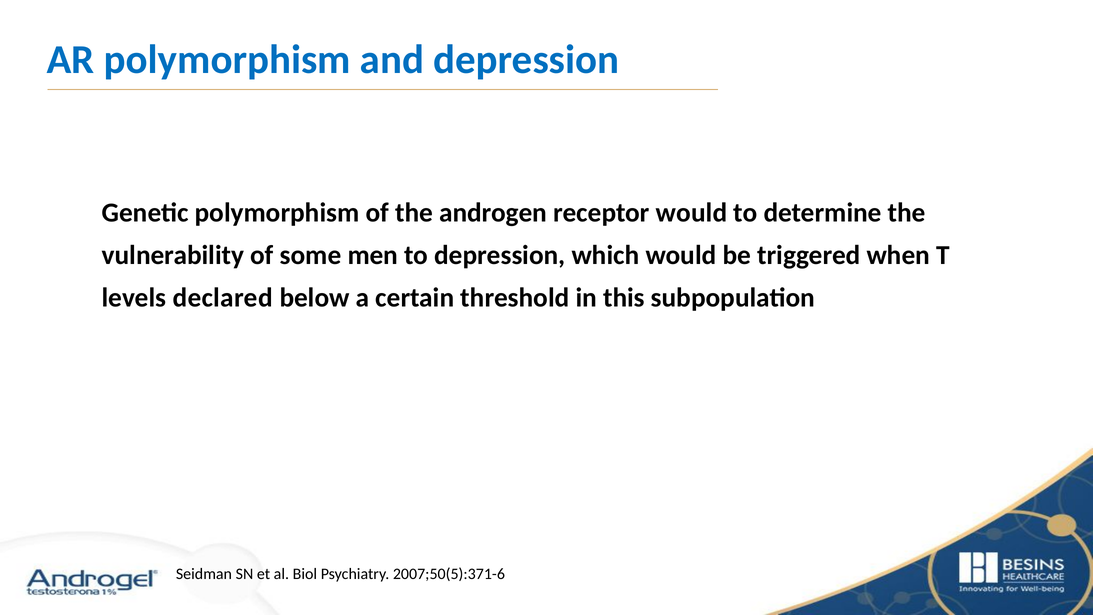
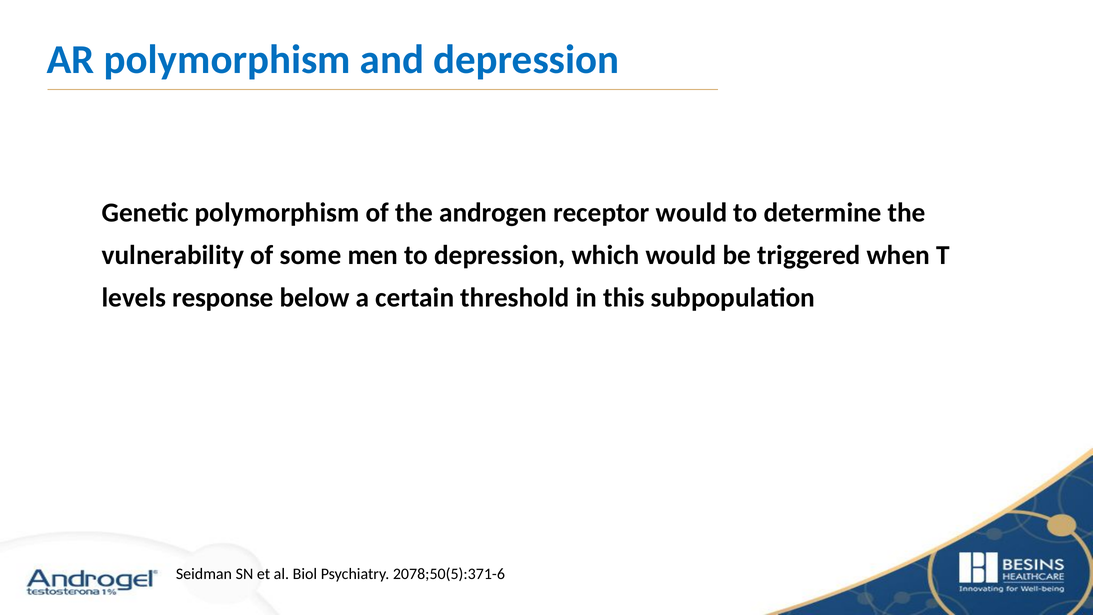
declared: declared -> response
2007;50(5):371-6: 2007;50(5):371-6 -> 2078;50(5):371-6
